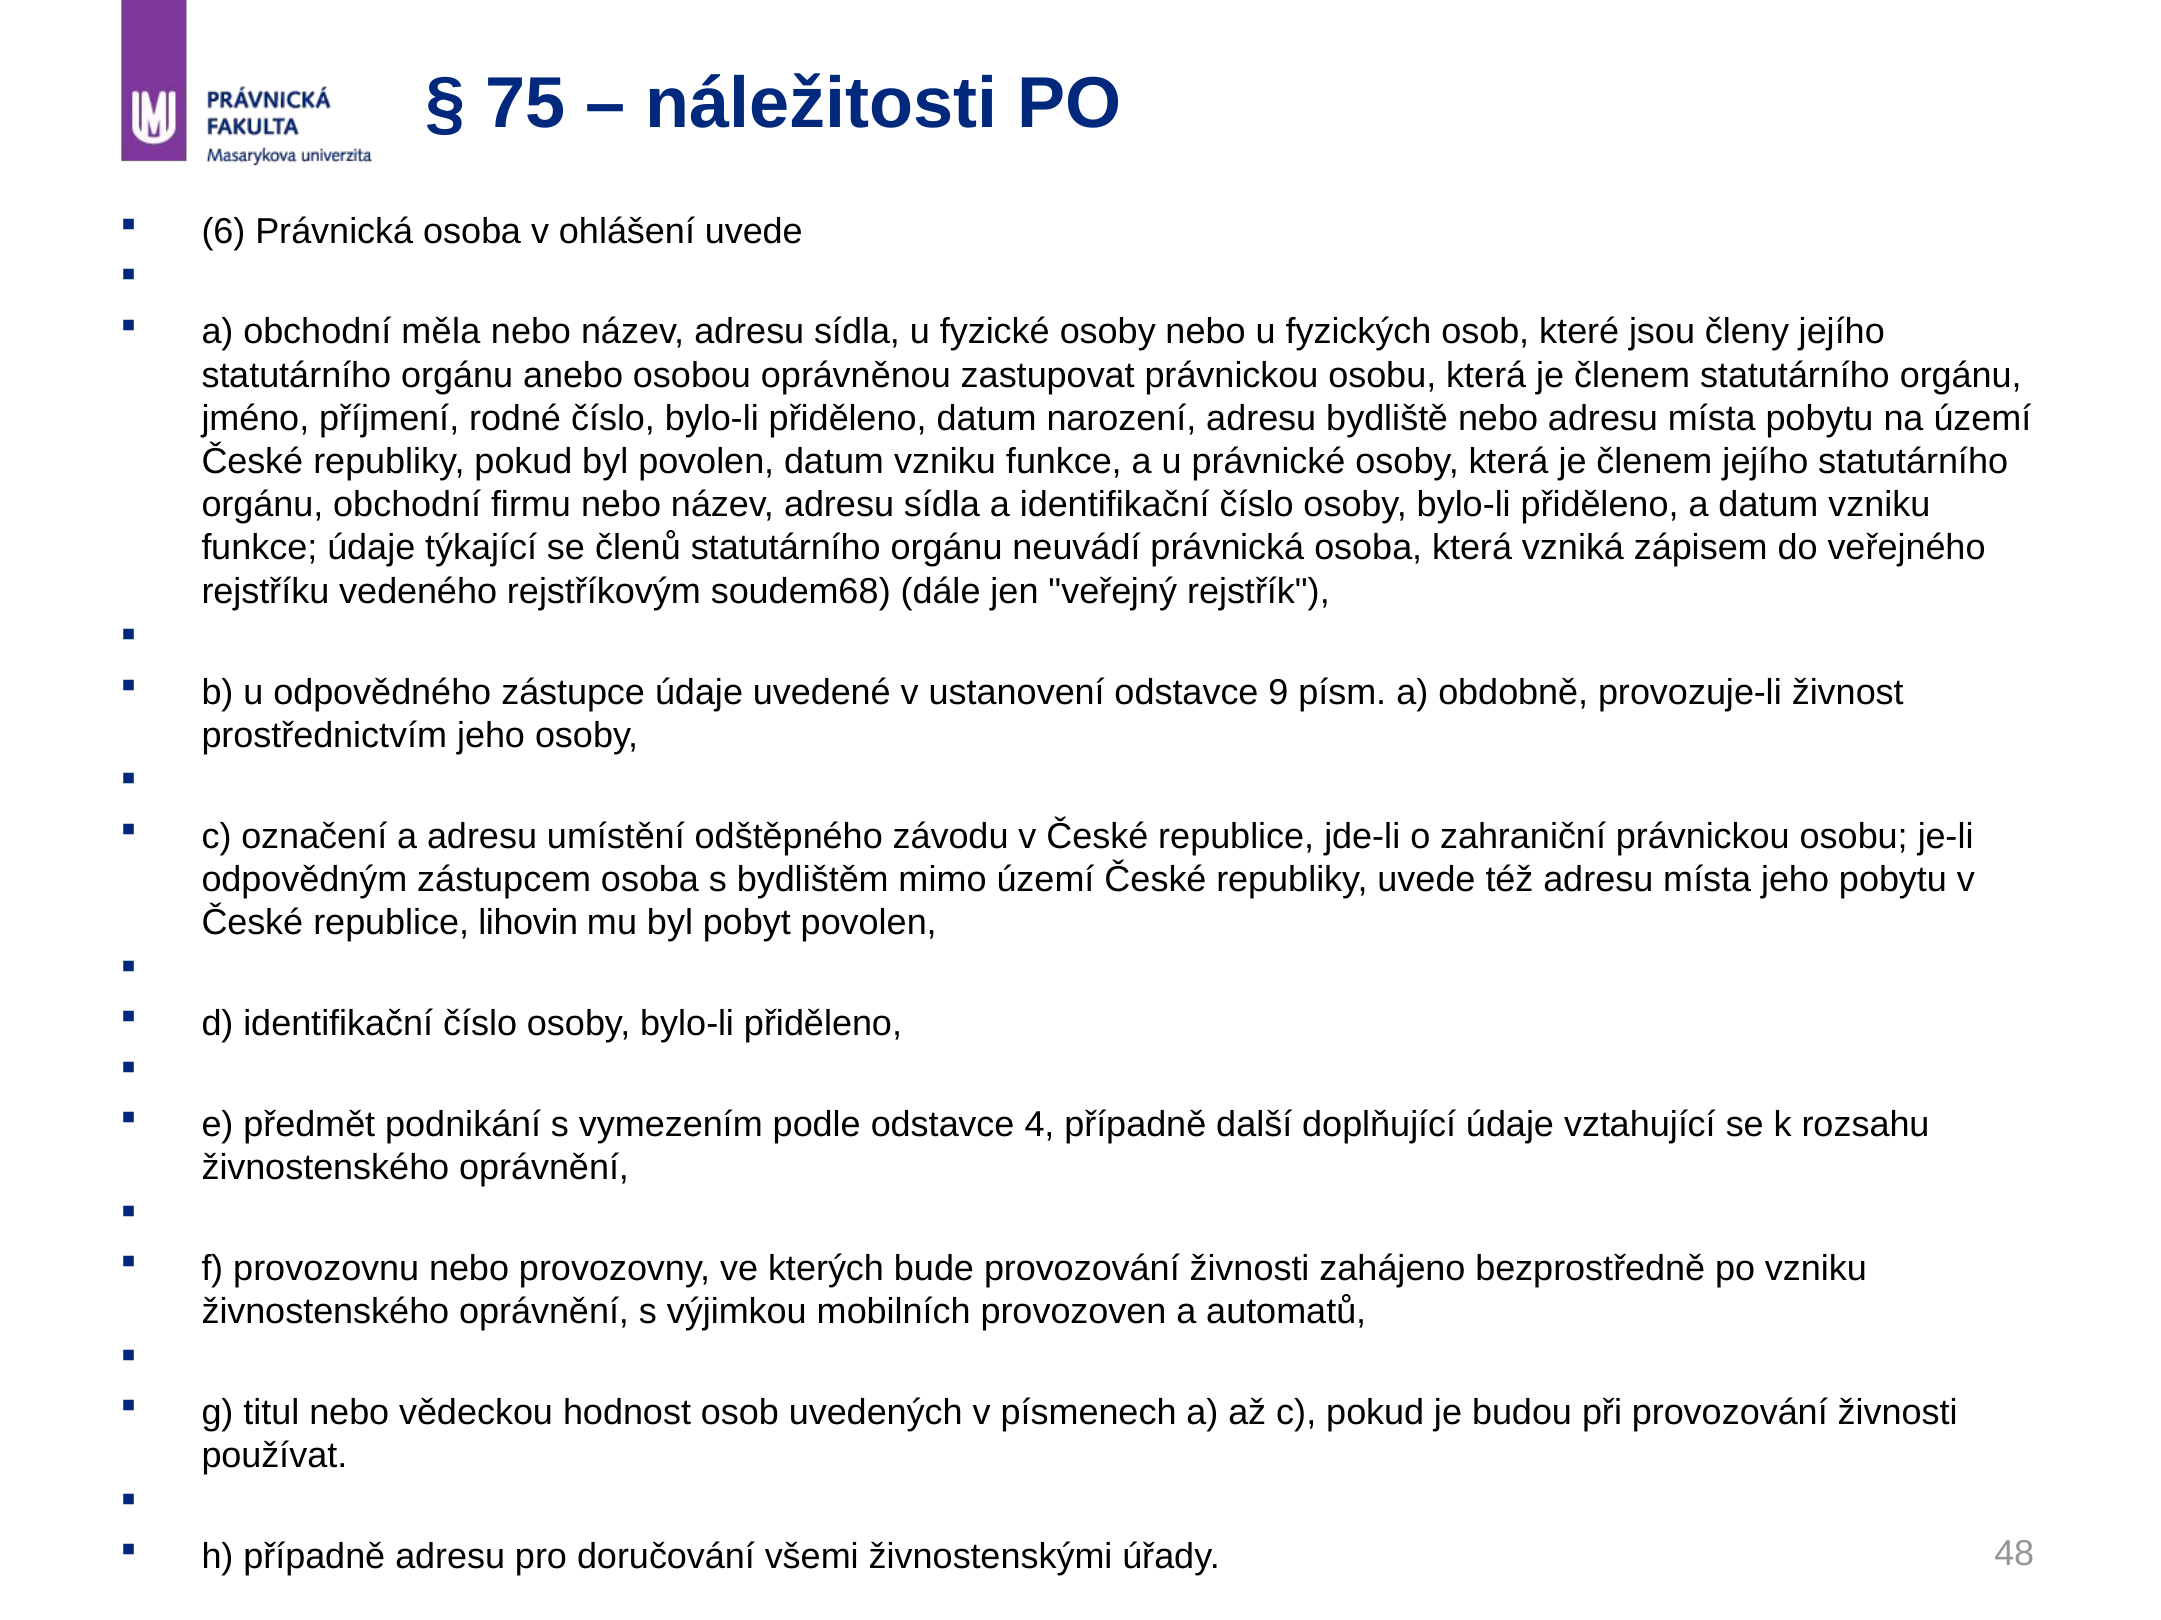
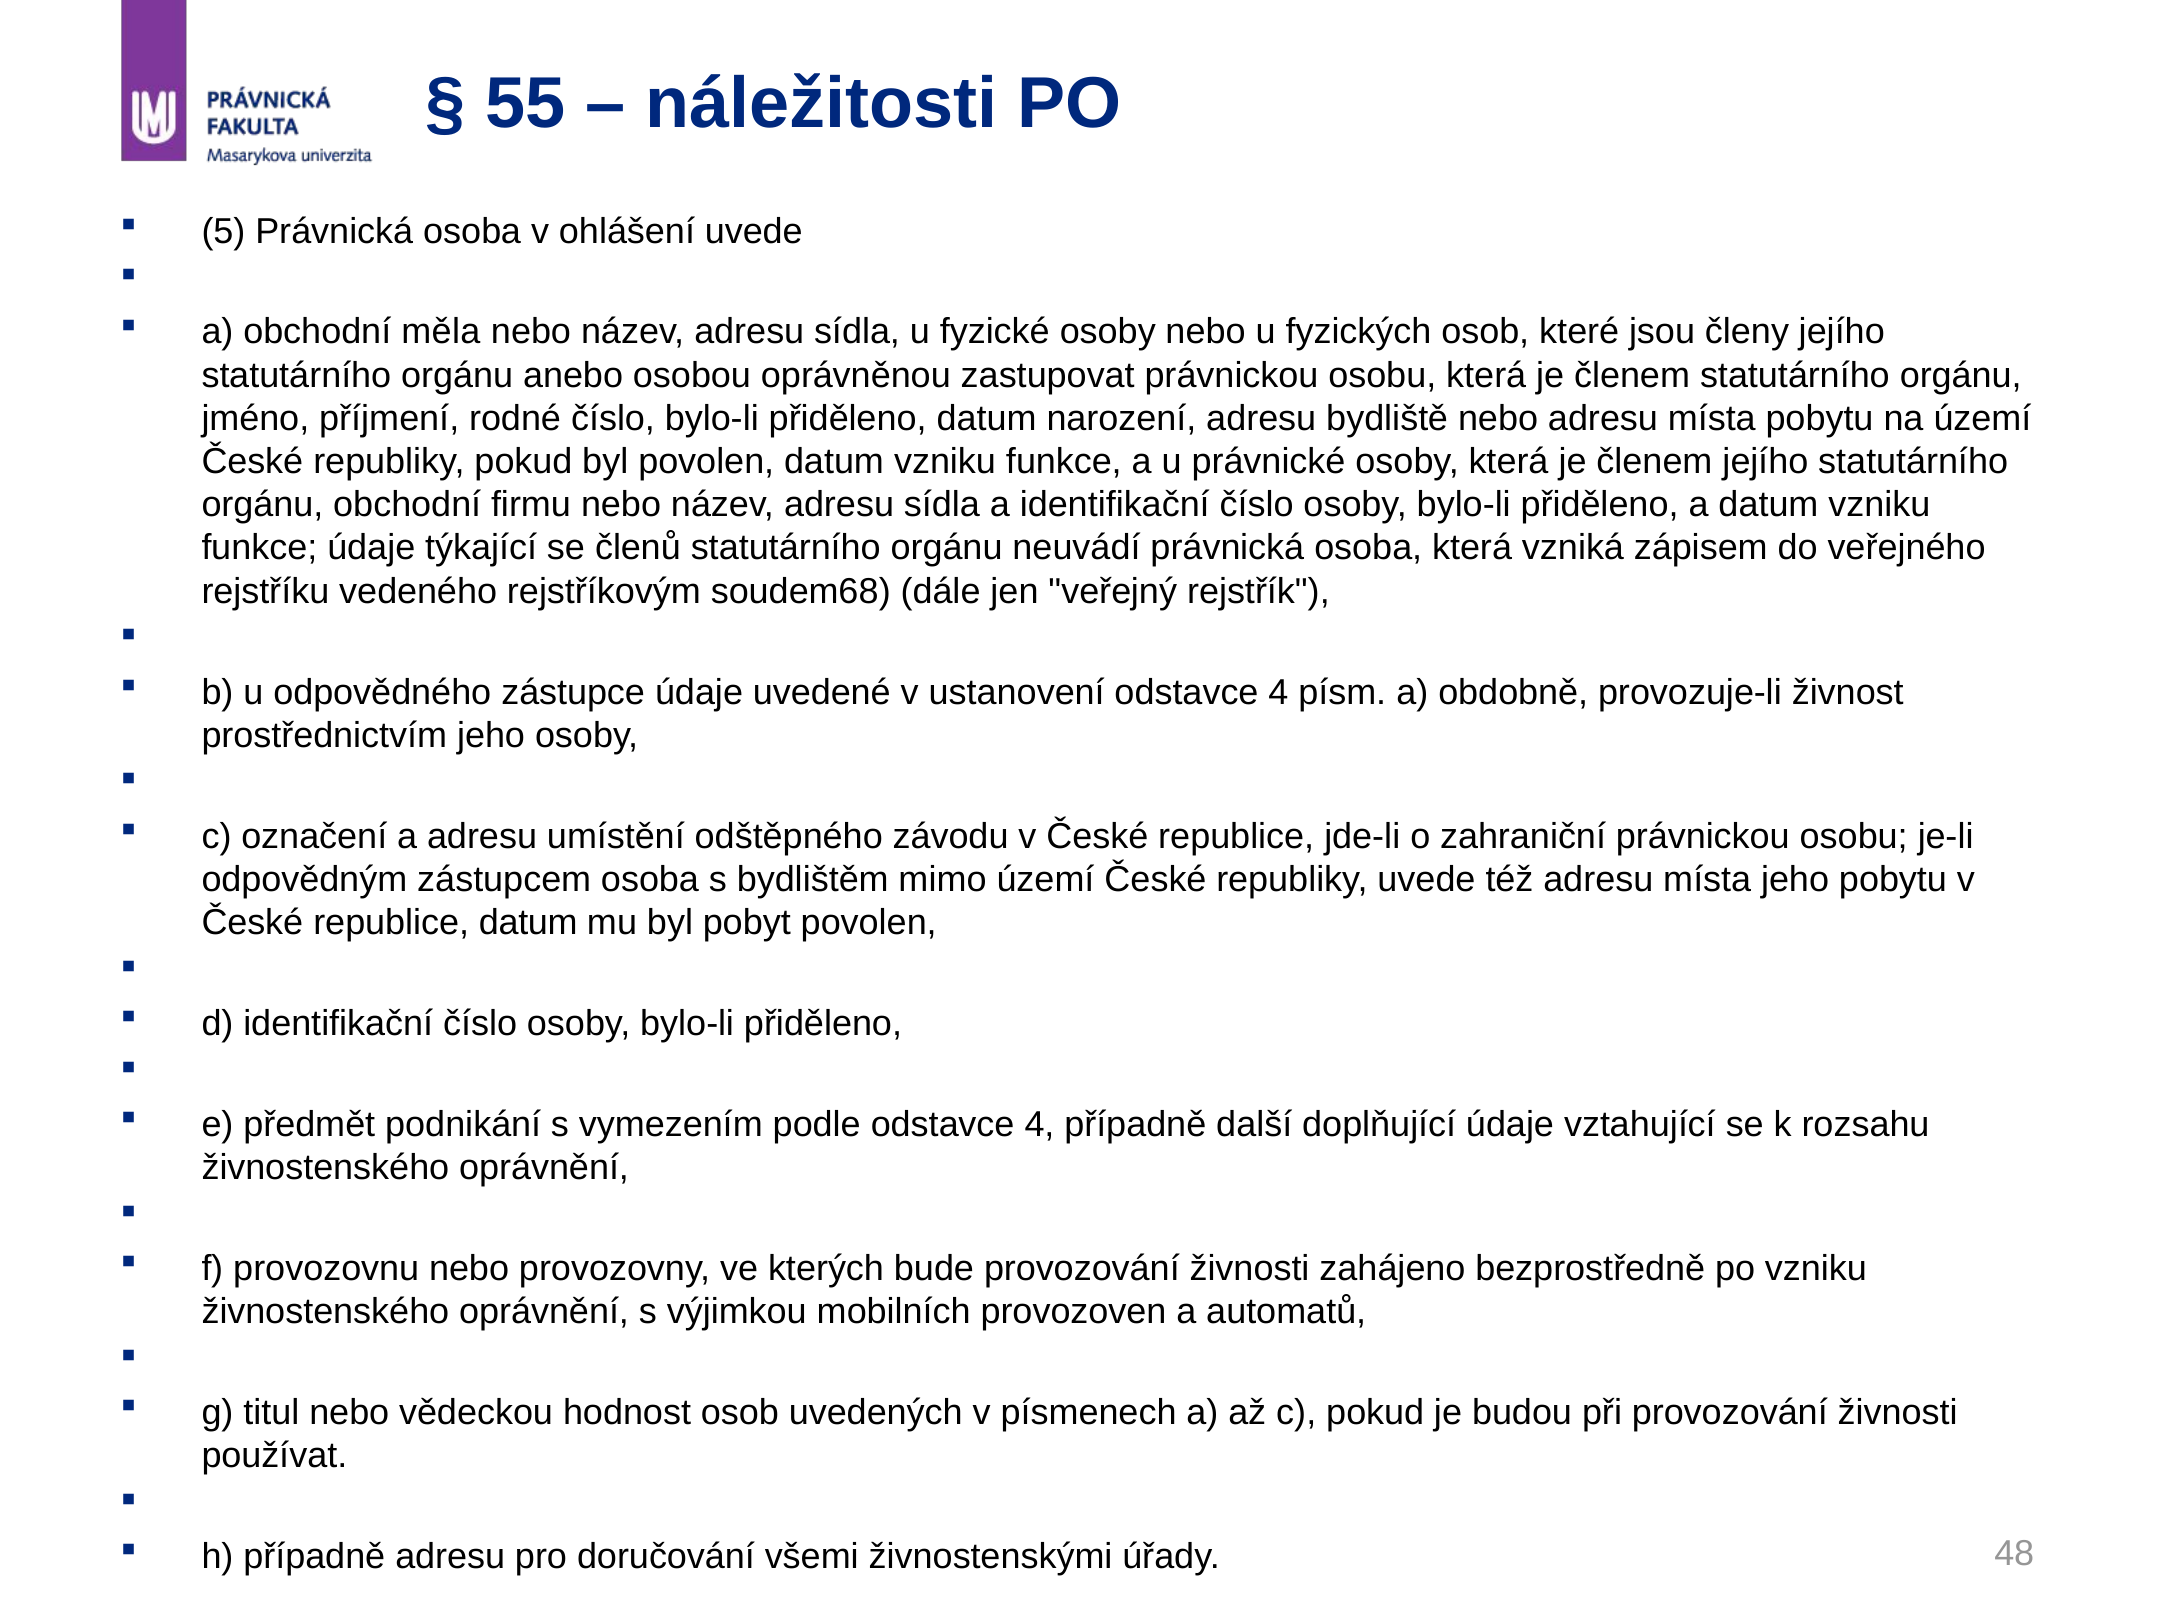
75: 75 -> 55
6: 6 -> 5
ustanovení odstavce 9: 9 -> 4
republice lihovin: lihovin -> datum
